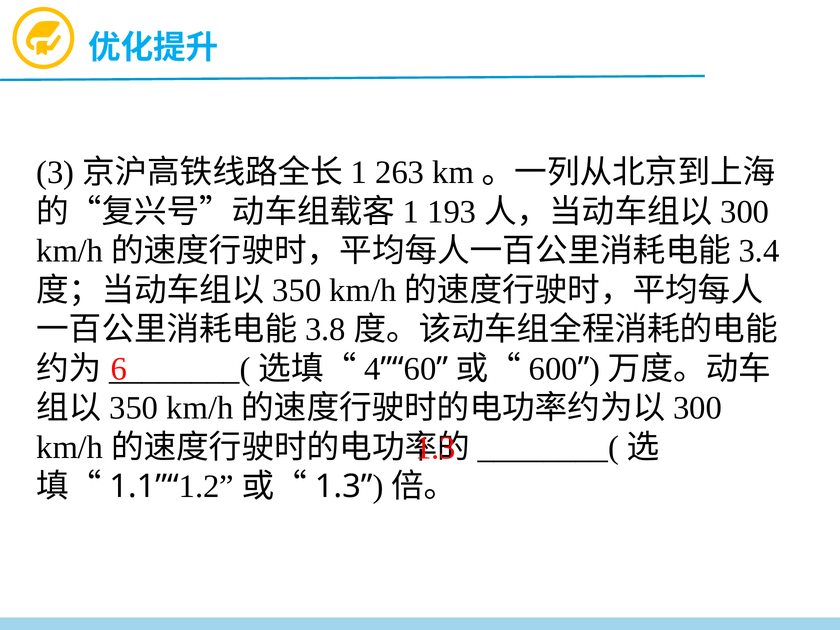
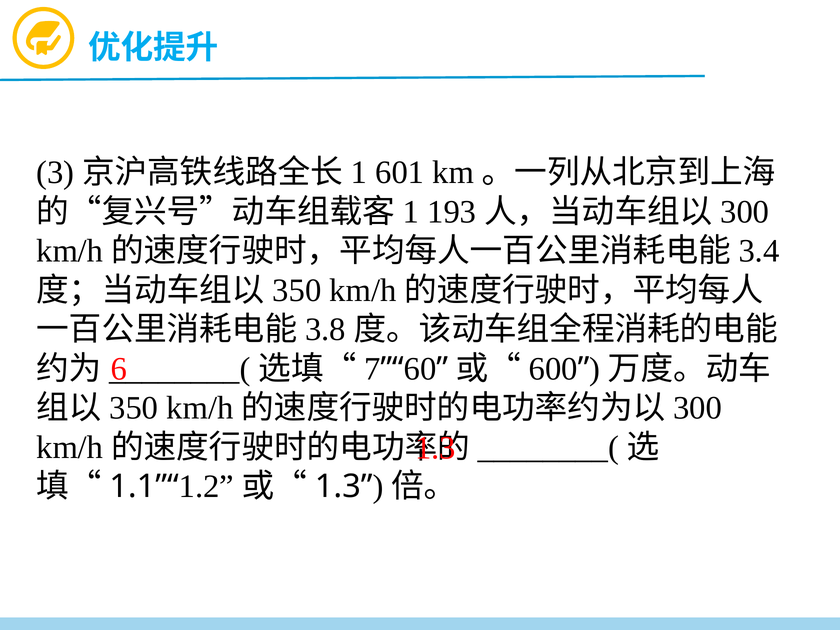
263: 263 -> 601
4: 4 -> 7
